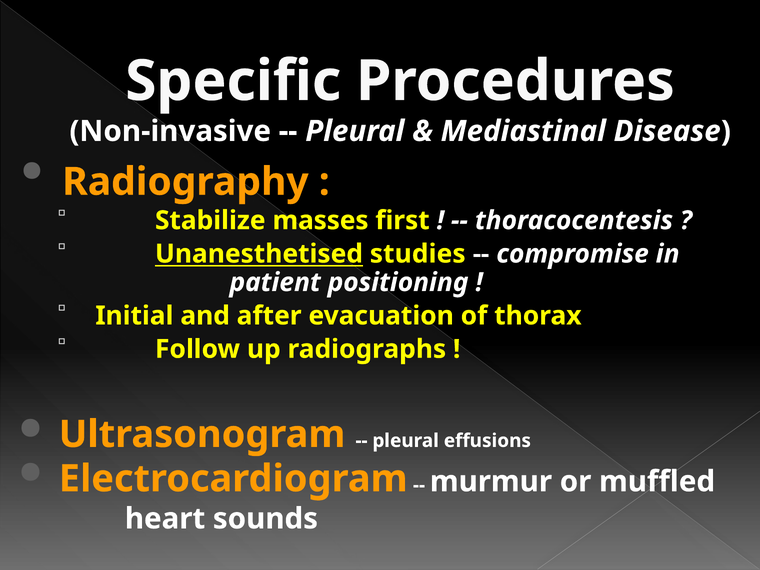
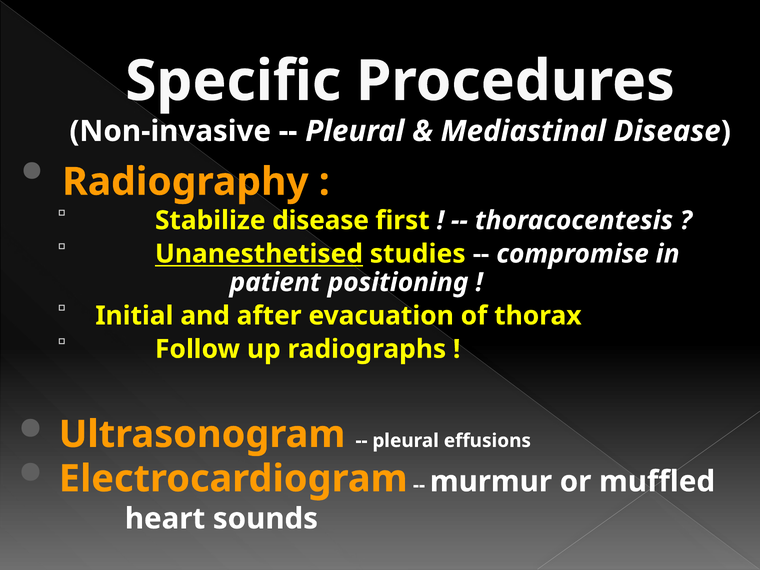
Stabilize masses: masses -> disease
